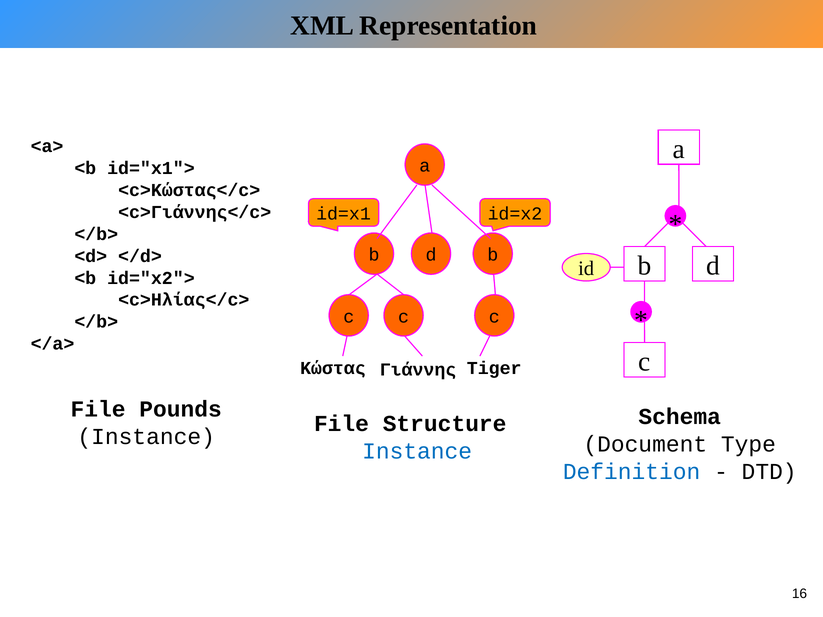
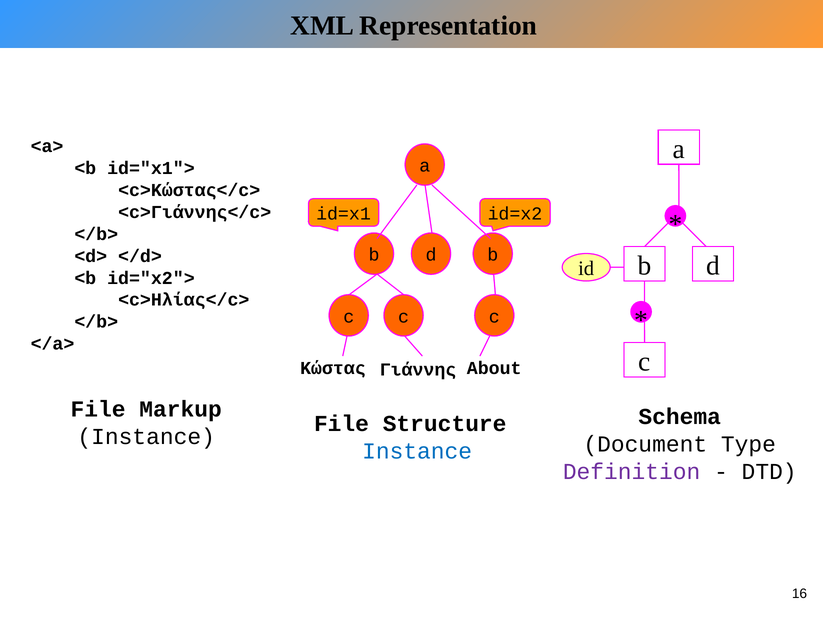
Tiger: Tiger -> About
Pounds: Pounds -> Markup
Definition colour: blue -> purple
